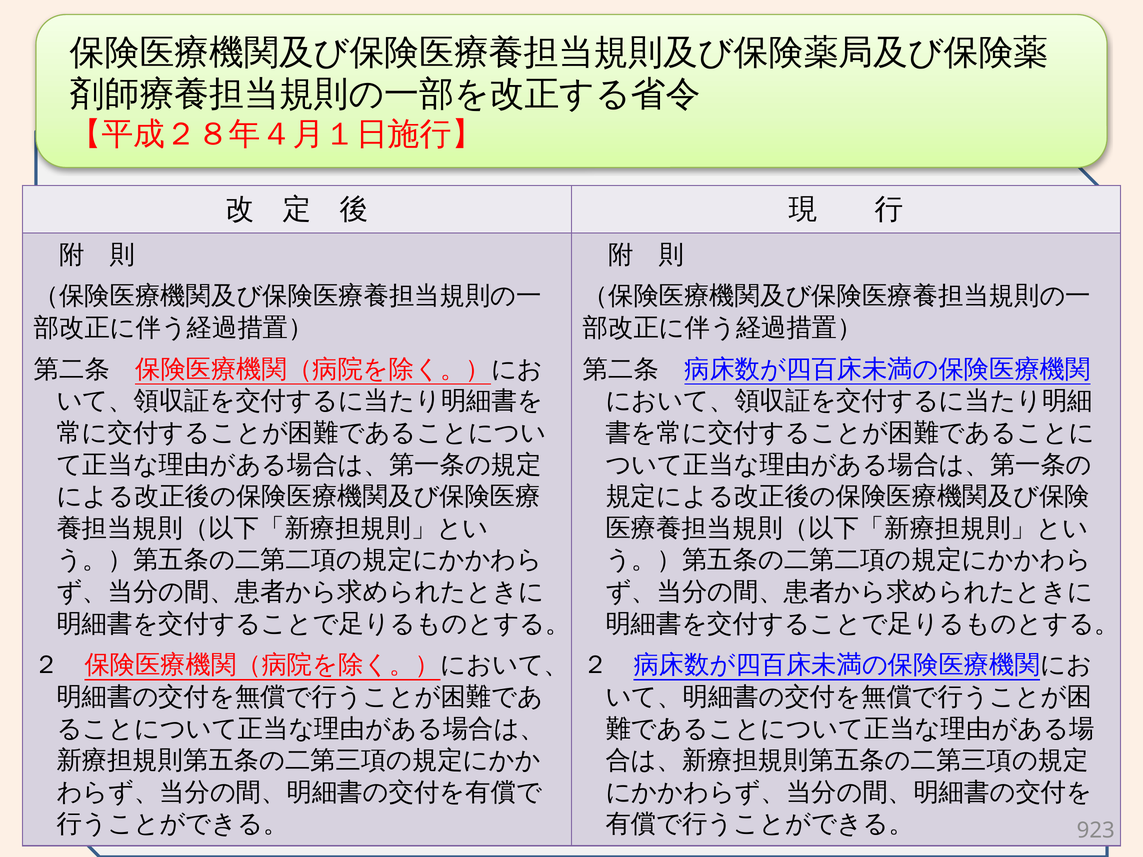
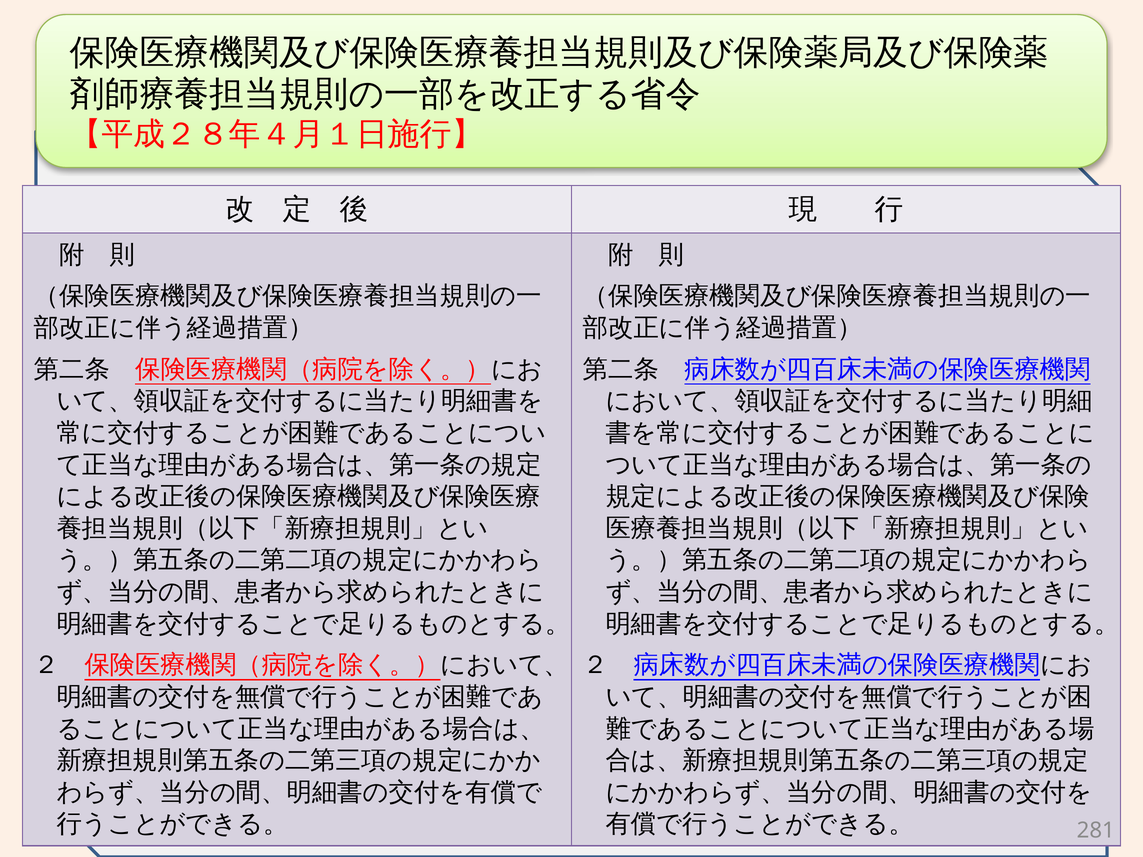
923: 923 -> 281
